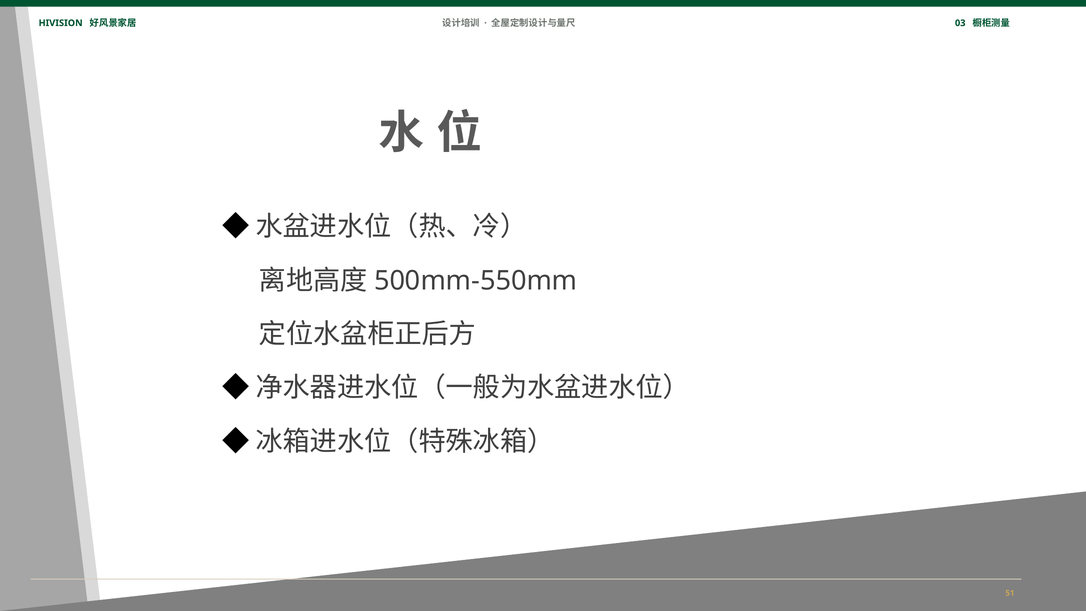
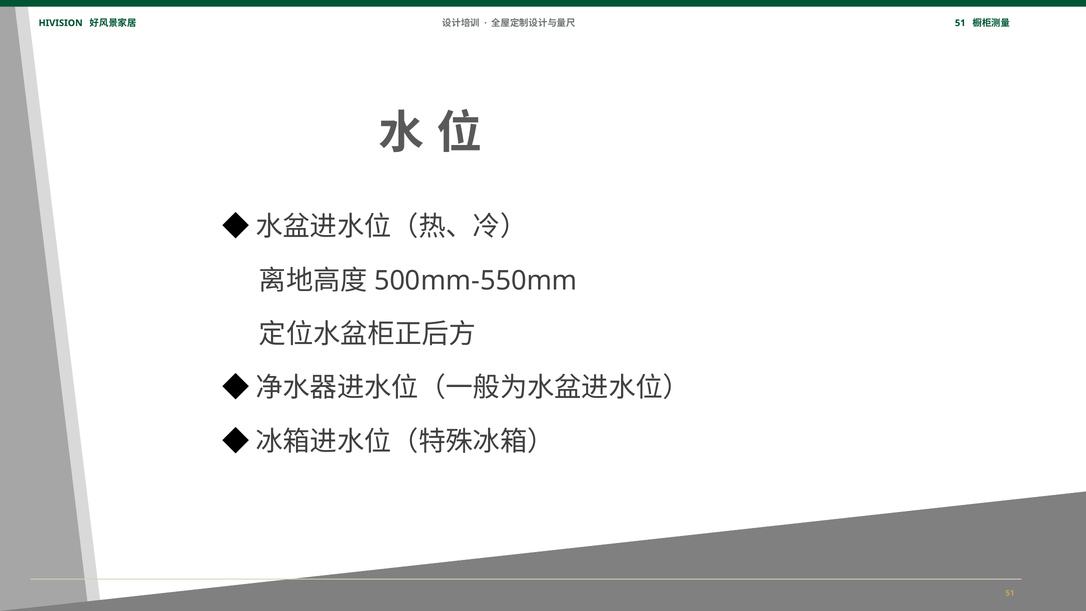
03 at (960, 23): 03 -> 51
